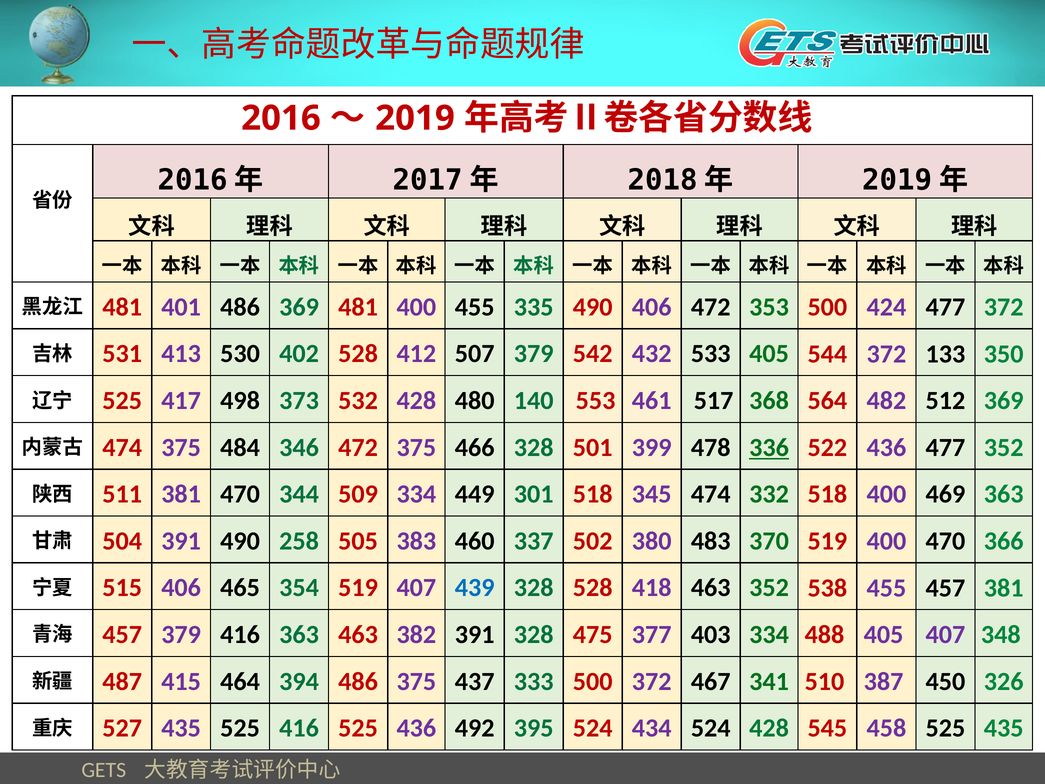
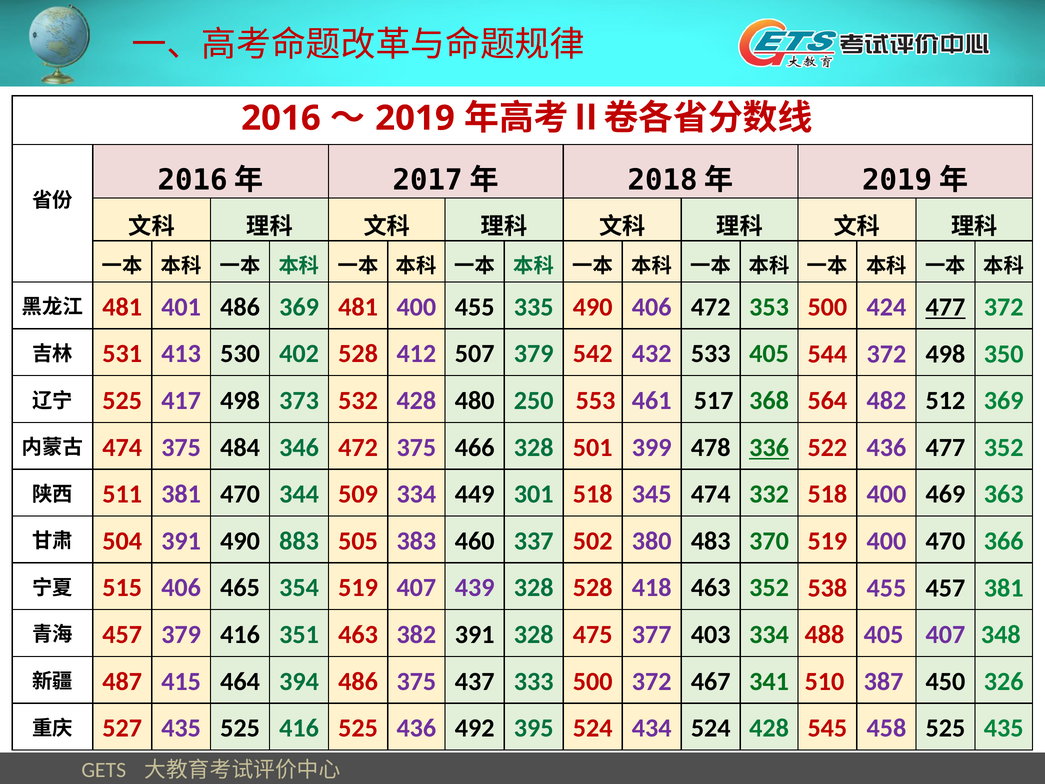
477 at (945, 307) underline: none -> present
372 133: 133 -> 498
140: 140 -> 250
258: 258 -> 883
439 colour: blue -> purple
416 363: 363 -> 351
